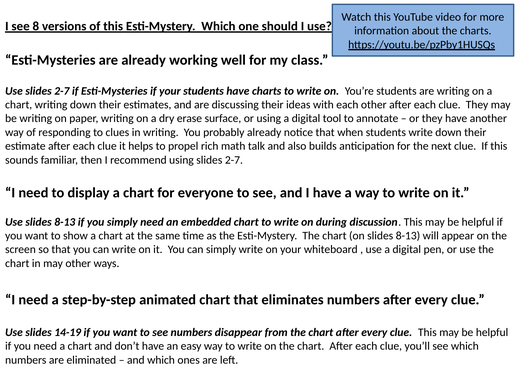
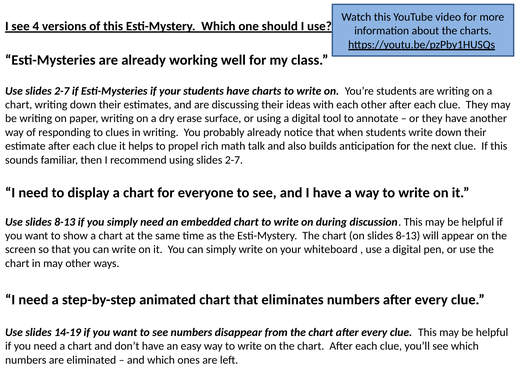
8: 8 -> 4
